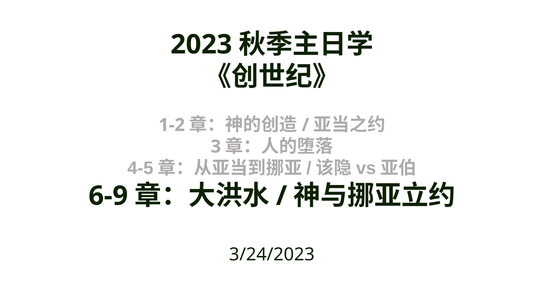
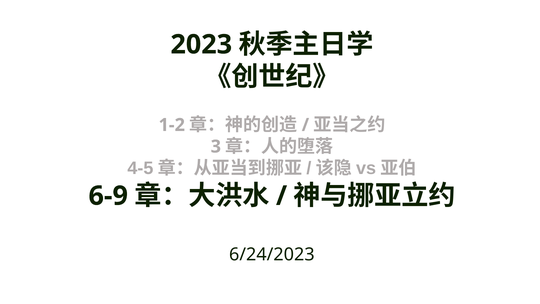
3/24/2023: 3/24/2023 -> 6/24/2023
